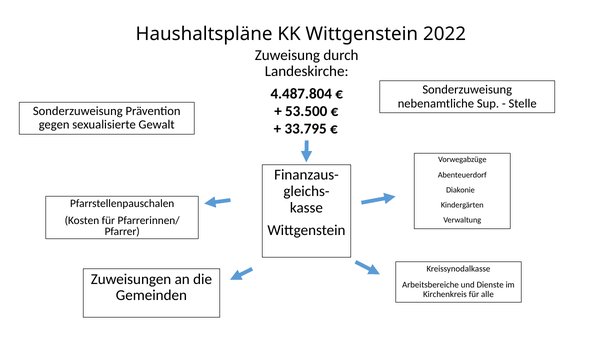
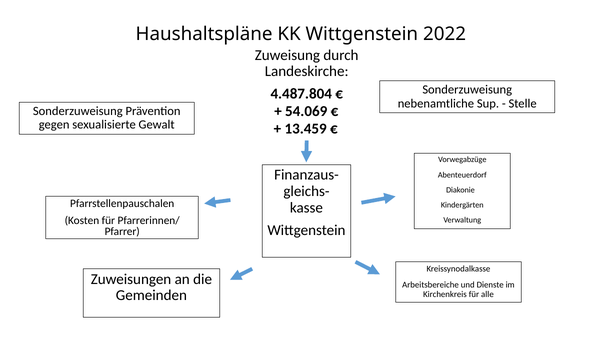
53.500: 53.500 -> 54.069
33.795: 33.795 -> 13.459
